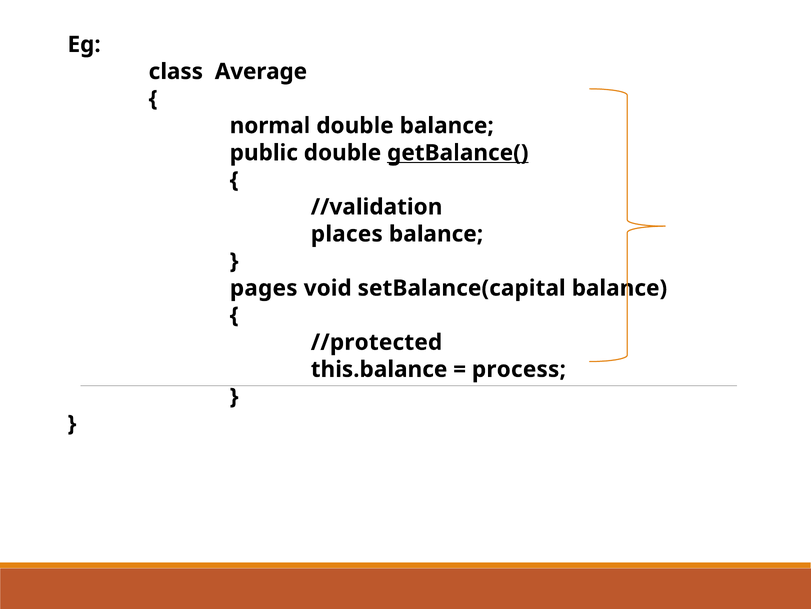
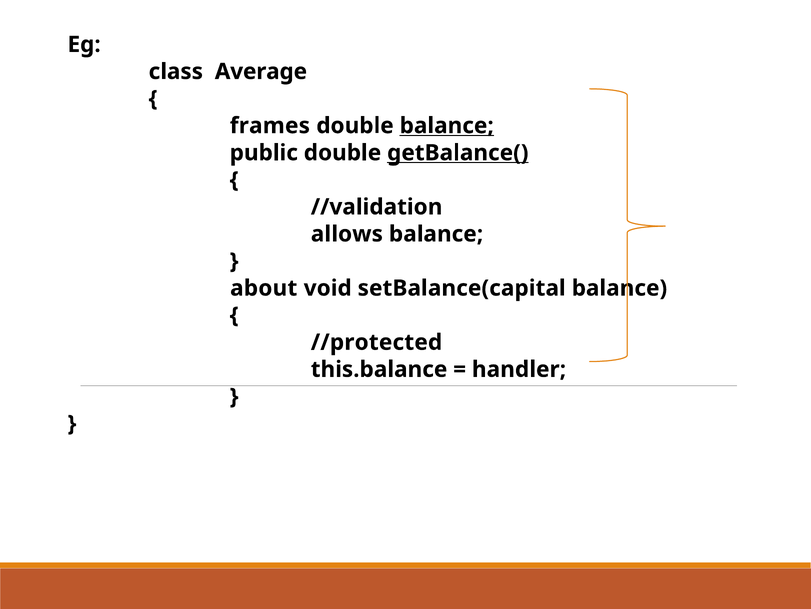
normal: normal -> frames
balance at (447, 126) underline: none -> present
places: places -> allows
pages: pages -> about
process: process -> handler
